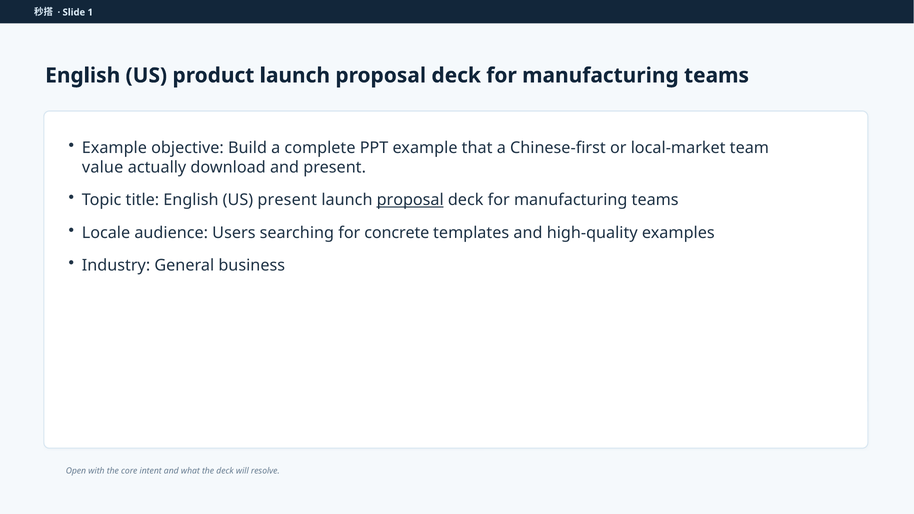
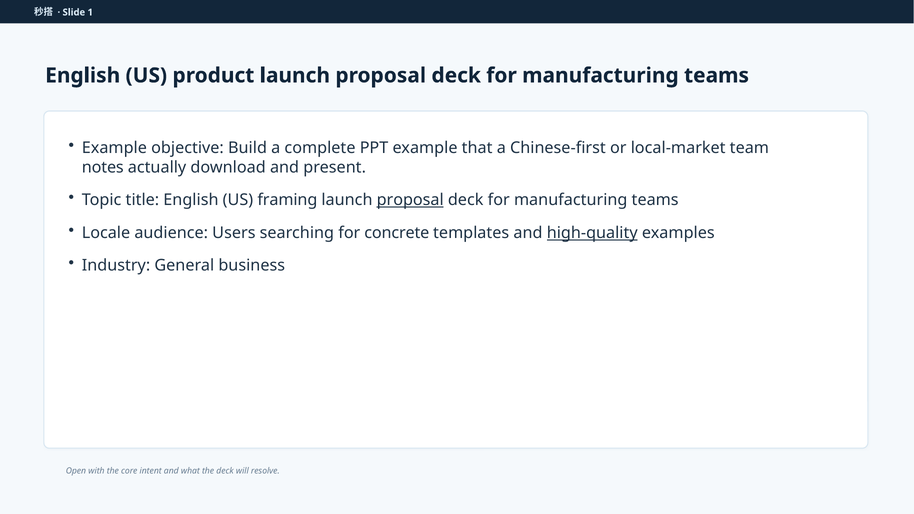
value: value -> notes
US present: present -> framing
high-quality underline: none -> present
